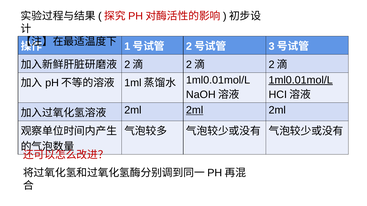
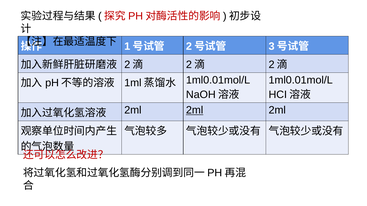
1ml0.01mol/L at (301, 80) underline: present -> none
